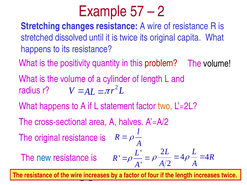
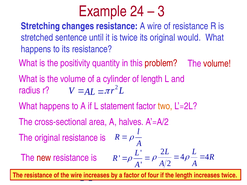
57: 57 -> 24
2 at (161, 11): 2 -> 3
dissolved: dissolved -> sentence
capita: capita -> would
volume at (217, 64) colour: black -> red
new colour: blue -> red
